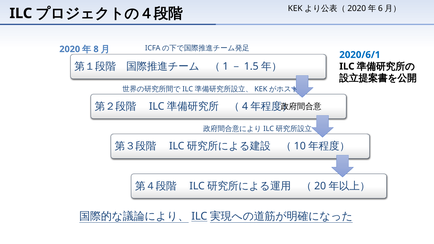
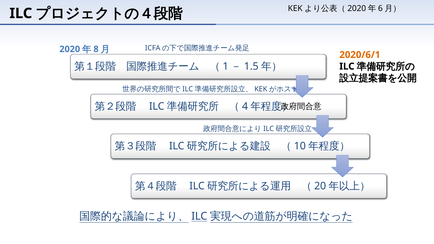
2020/6/1 colour: blue -> orange
